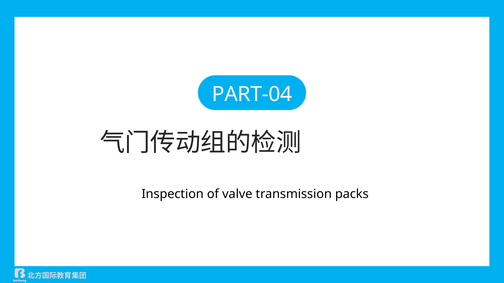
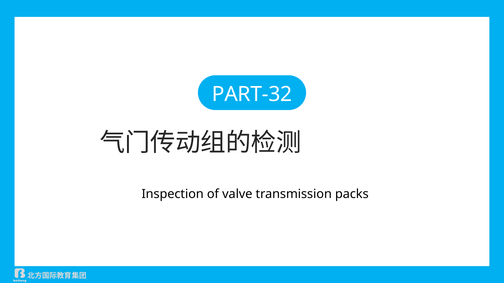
PART-04: PART-04 -> PART-32
